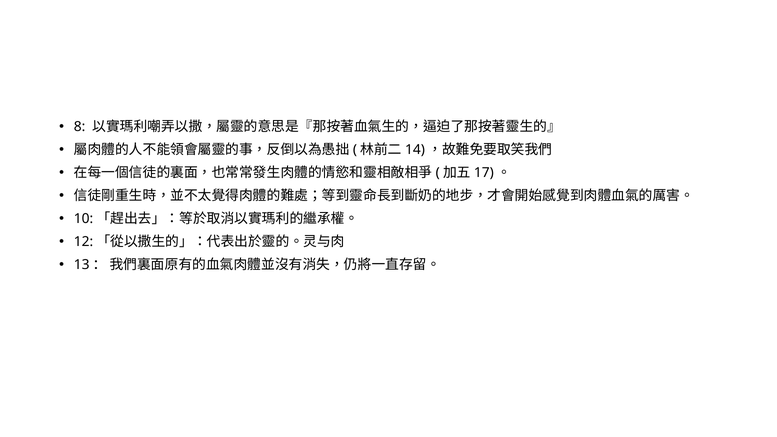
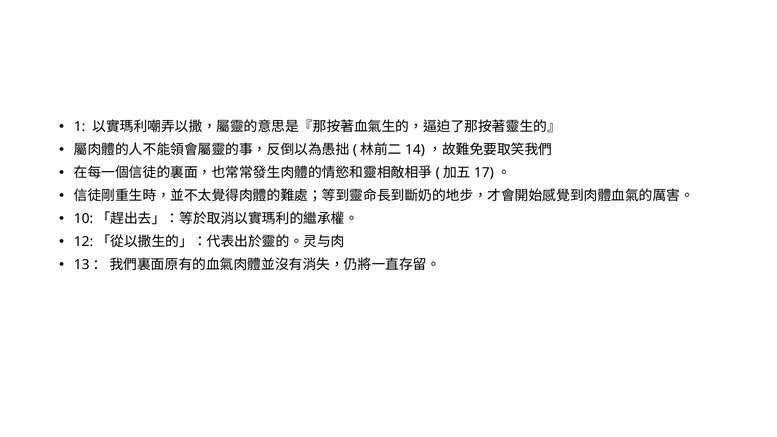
8: 8 -> 1
